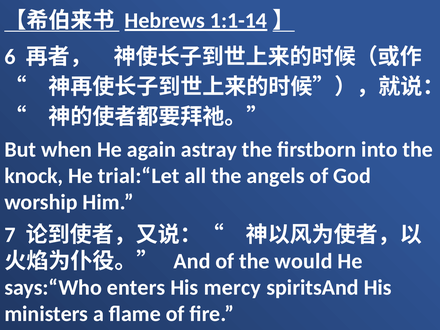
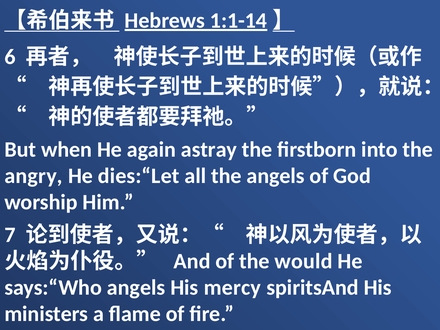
knock: knock -> angry
trial:“Let: trial:“Let -> dies:“Let
says:“Who enters: enters -> angels
